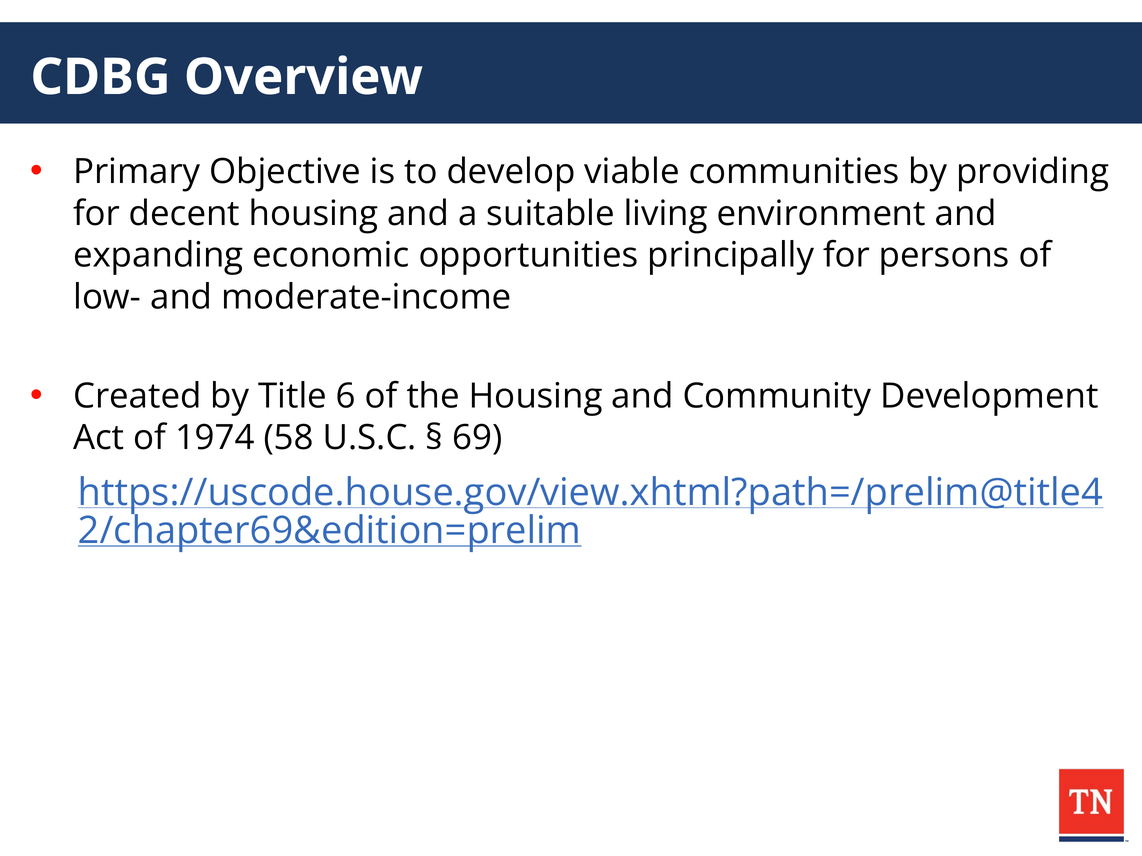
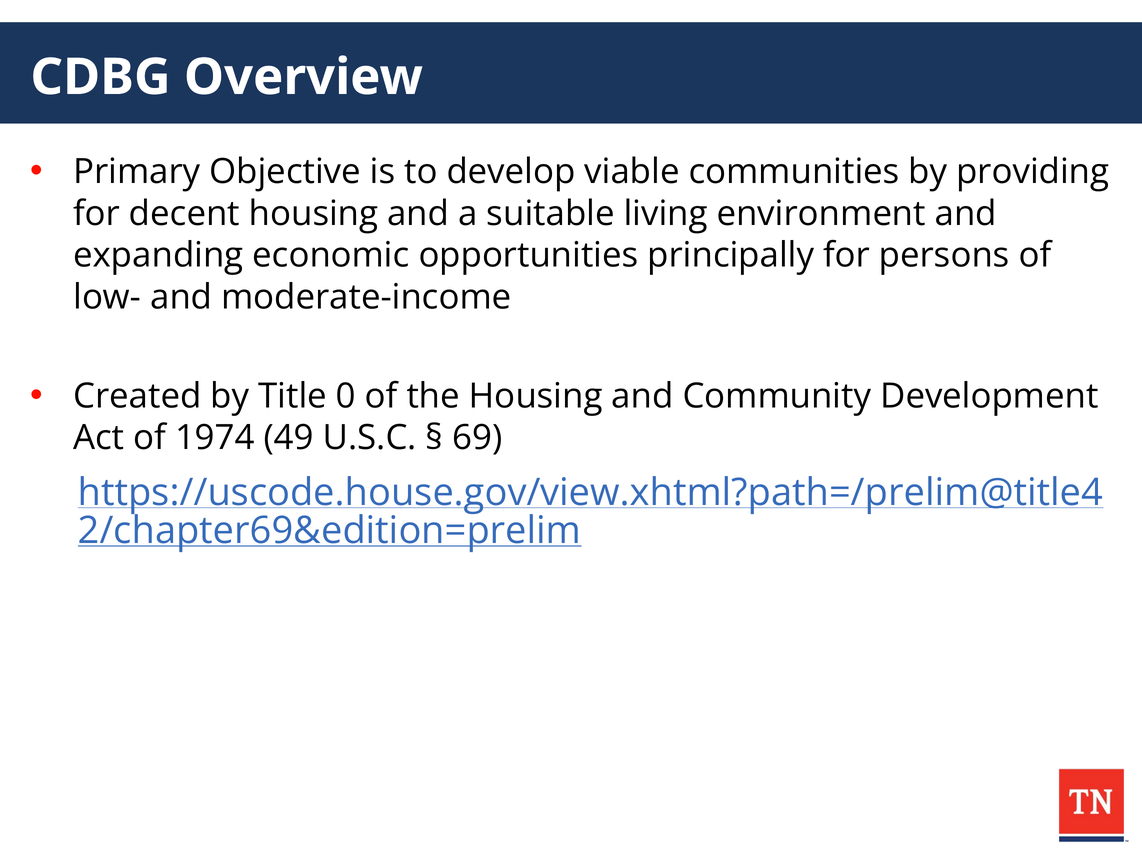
6: 6 -> 0
58: 58 -> 49
